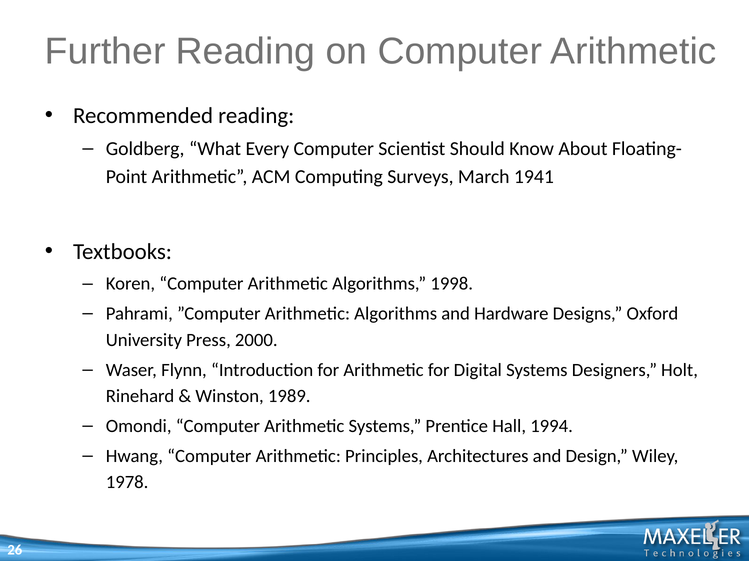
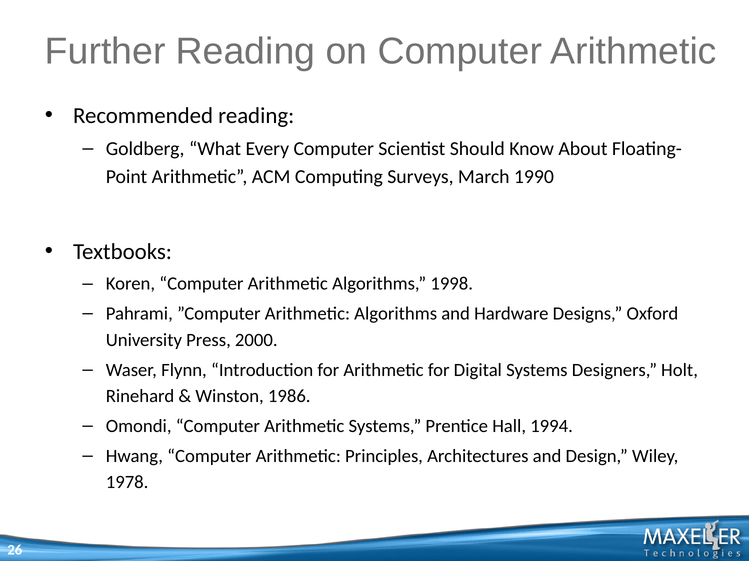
1941: 1941 -> 1990
1989: 1989 -> 1986
